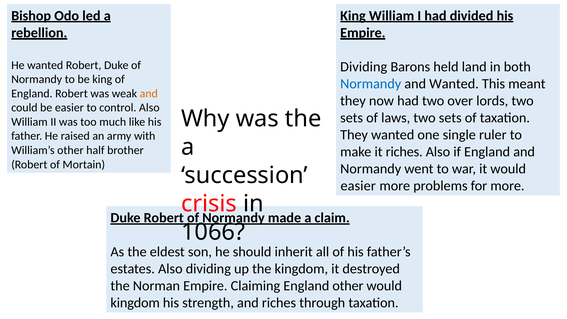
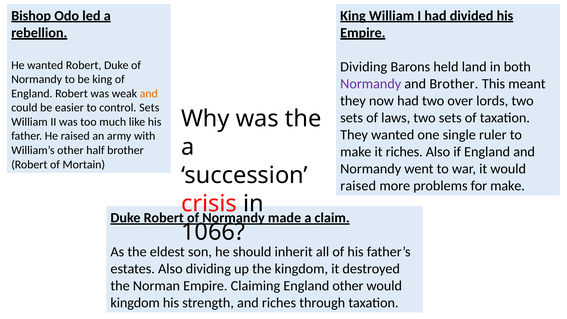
Normandy at (371, 84) colour: blue -> purple
and Wanted: Wanted -> Brother
control Also: Also -> Sets
easier at (358, 186): easier -> raised
for more: more -> make
